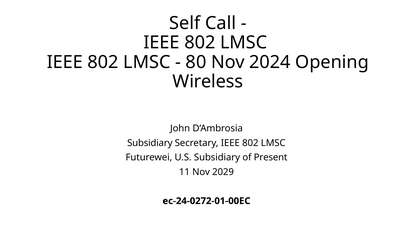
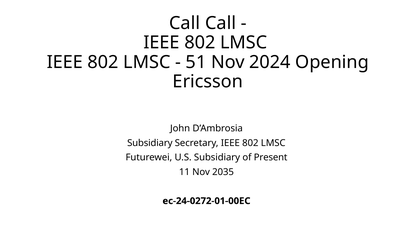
Self at (185, 23): Self -> Call
80: 80 -> 51
Wireless: Wireless -> Ericsson
2029: 2029 -> 2035
